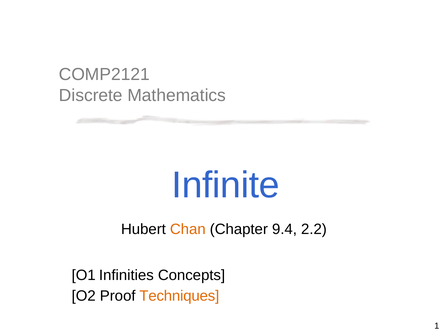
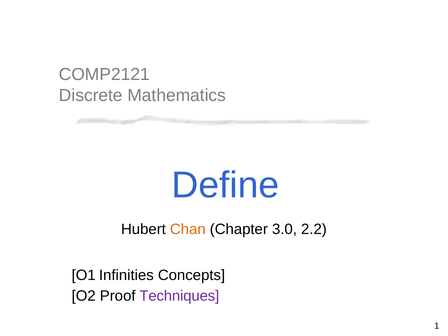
Infinite: Infinite -> Define
9.4: 9.4 -> 3.0
Techniques colour: orange -> purple
